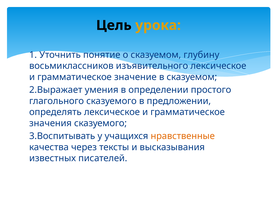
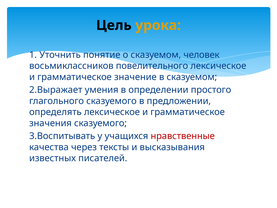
глубину: глубину -> человек
изъявительного: изъявительного -> повелительного
нравственные colour: orange -> red
